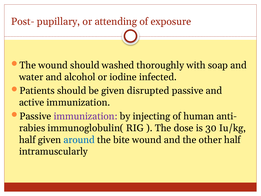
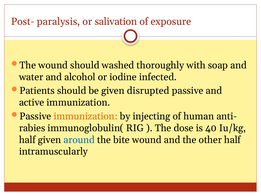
pupillary: pupillary -> paralysis
attending: attending -> salivation
immunization at (86, 116) colour: purple -> orange
30: 30 -> 40
